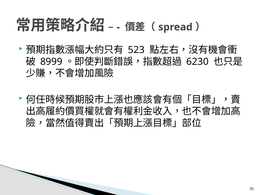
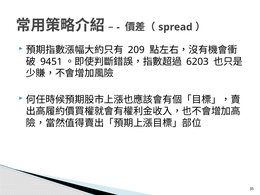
523: 523 -> 209
8999: 8999 -> 9451
6230: 6230 -> 6203
